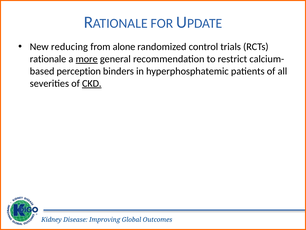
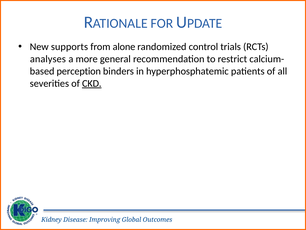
reducing: reducing -> supports
rationale: rationale -> analyses
more underline: present -> none
